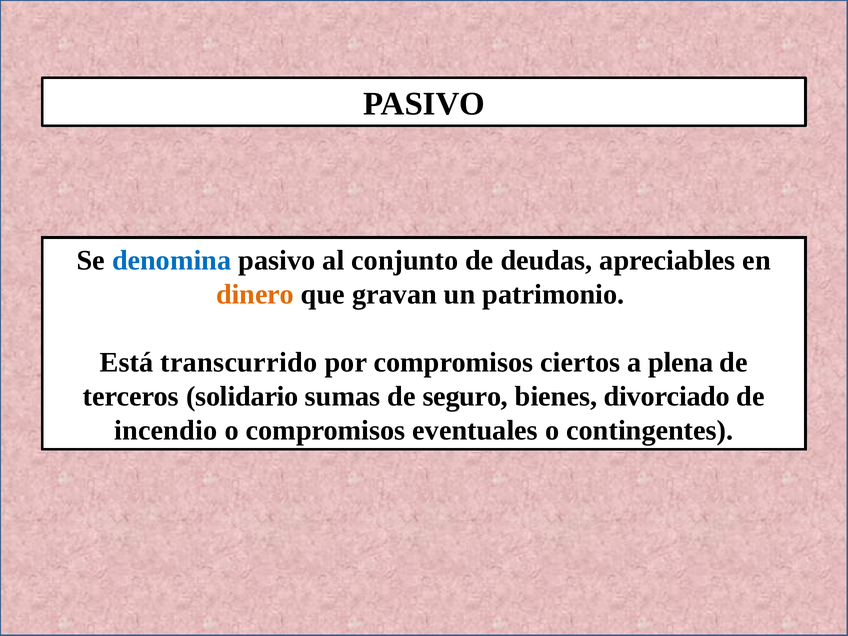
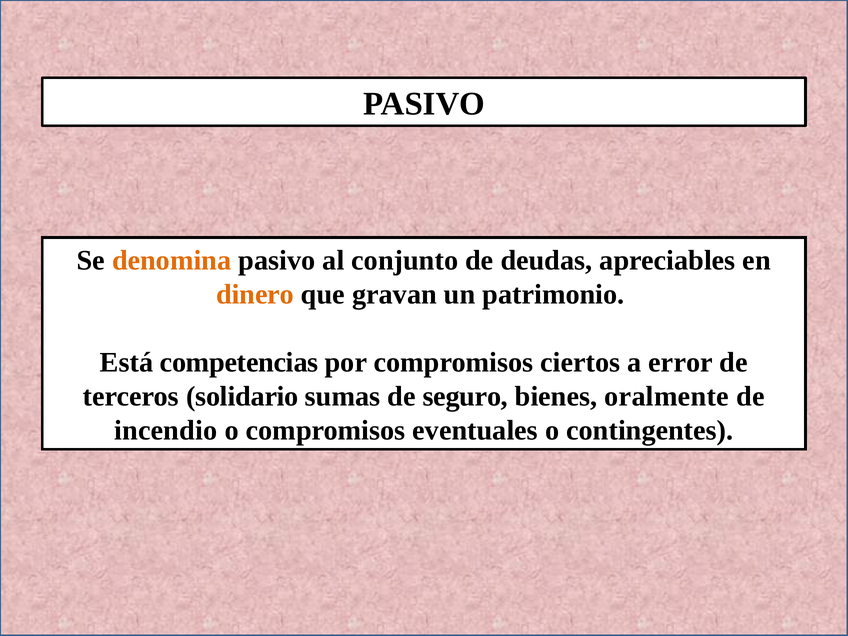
denomina colour: blue -> orange
transcurrido: transcurrido -> competencias
plena: plena -> error
divorciado: divorciado -> oralmente
